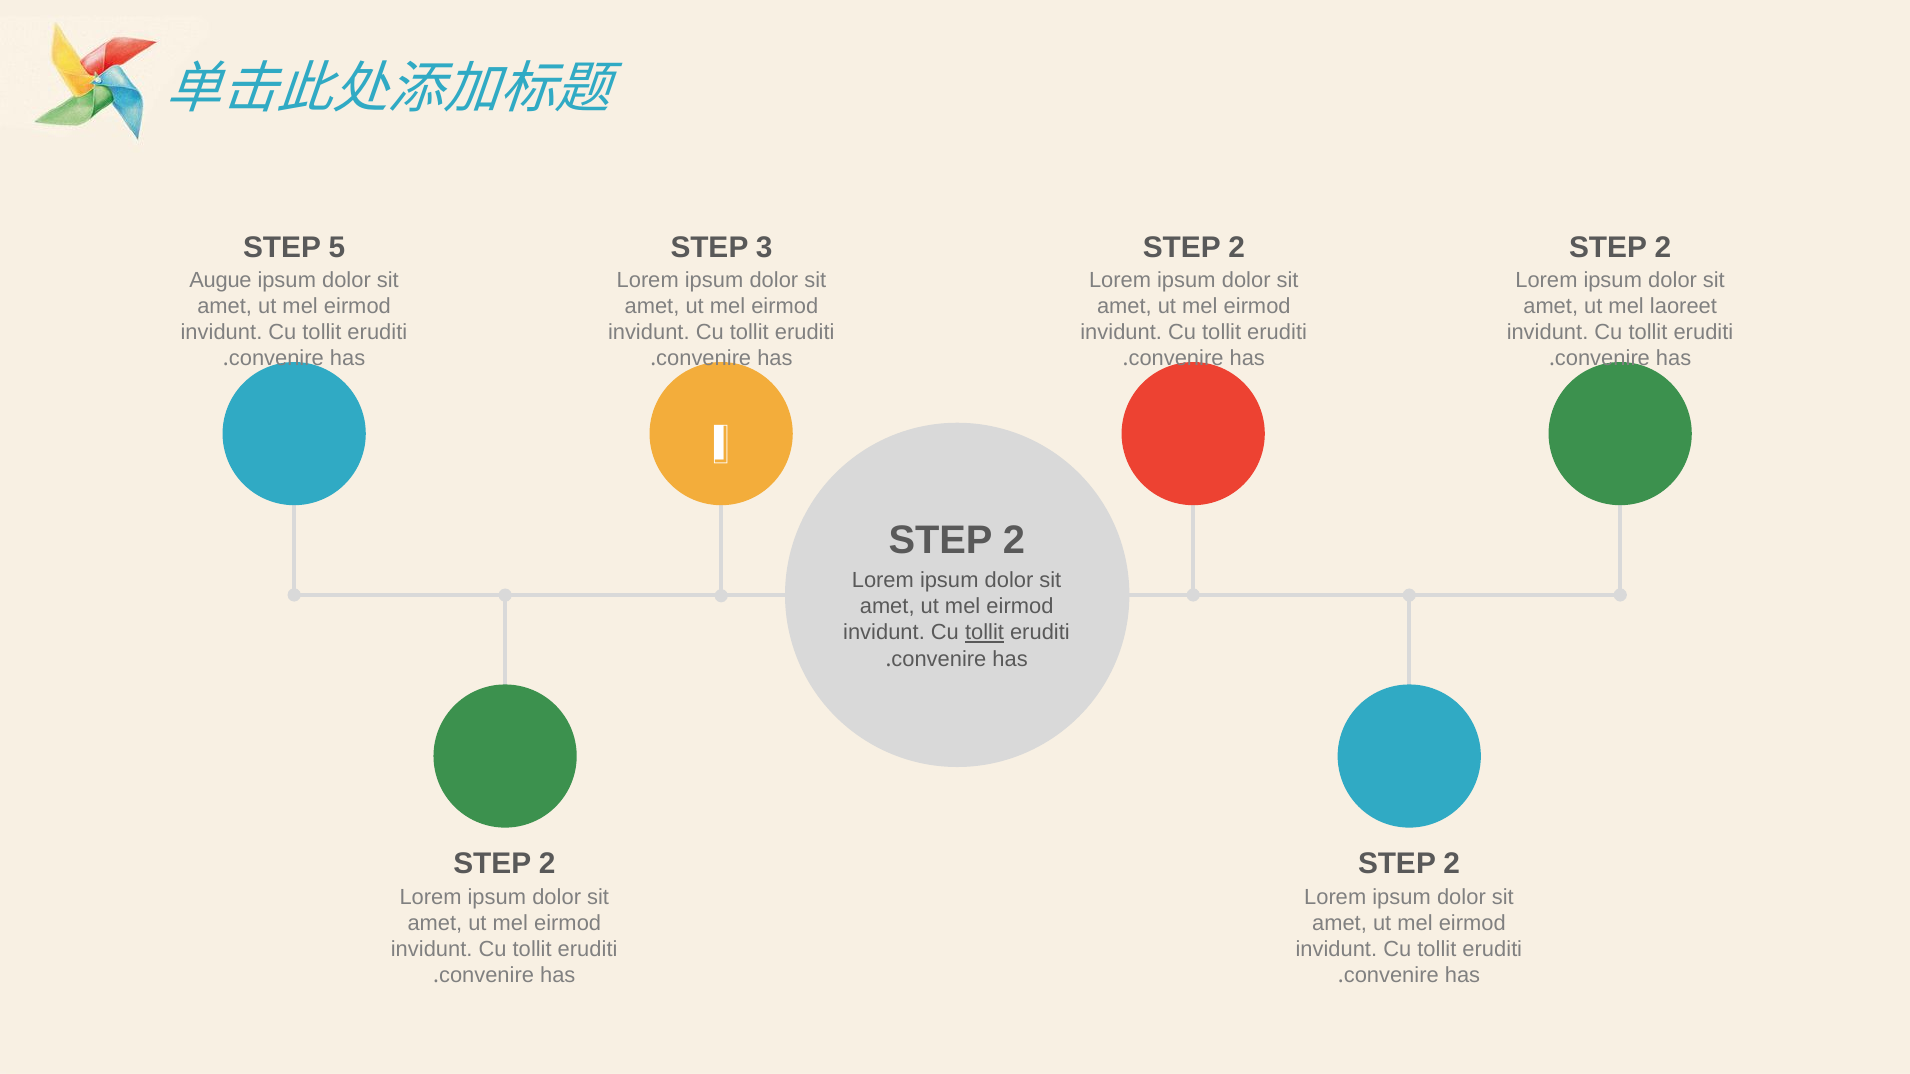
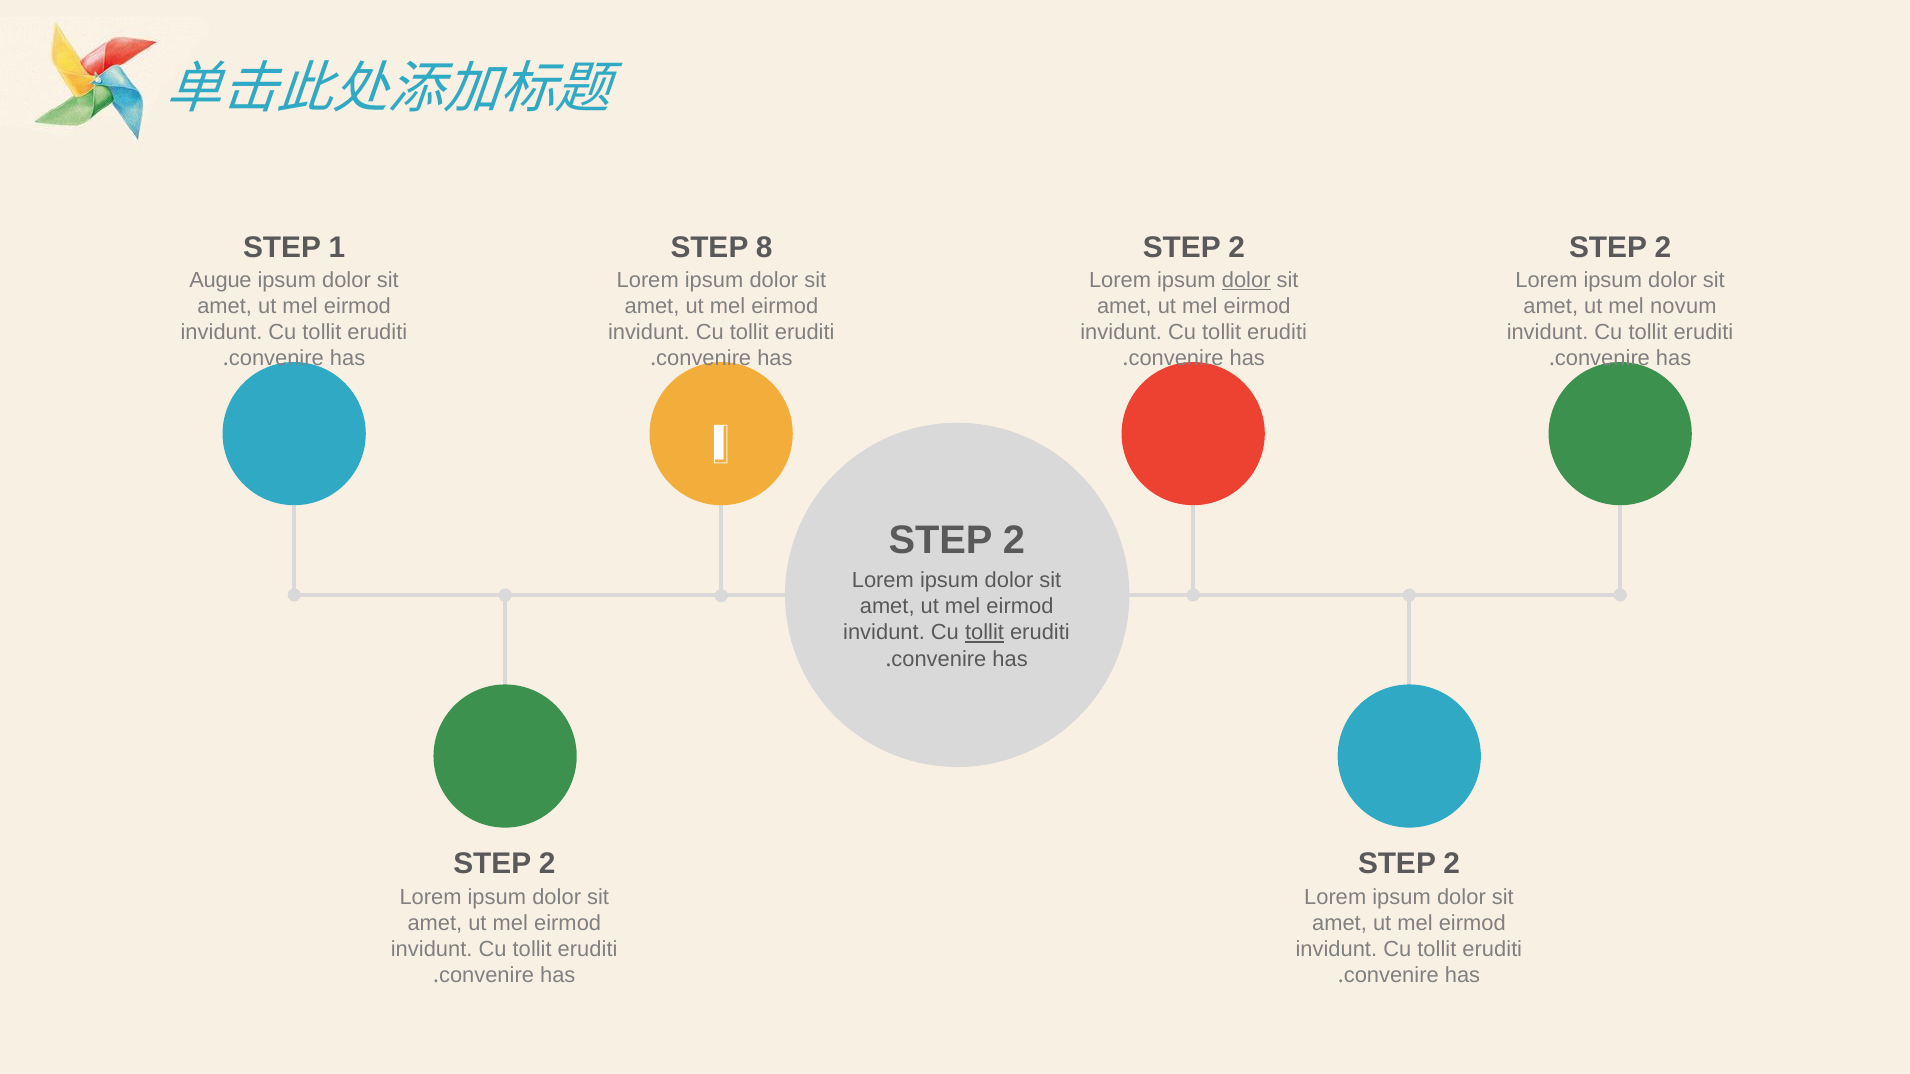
5: 5 -> 1
3: 3 -> 8
dolor at (1246, 280) underline: none -> present
laoreet: laoreet -> novum
